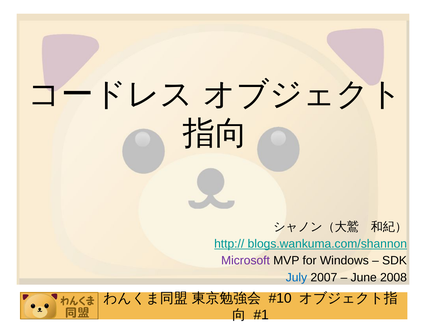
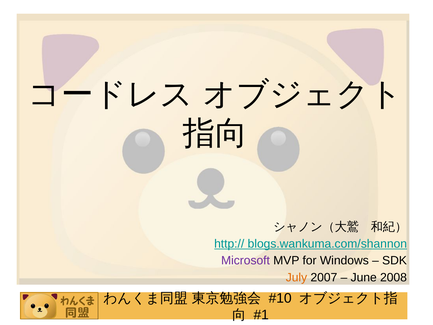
July colour: blue -> orange
